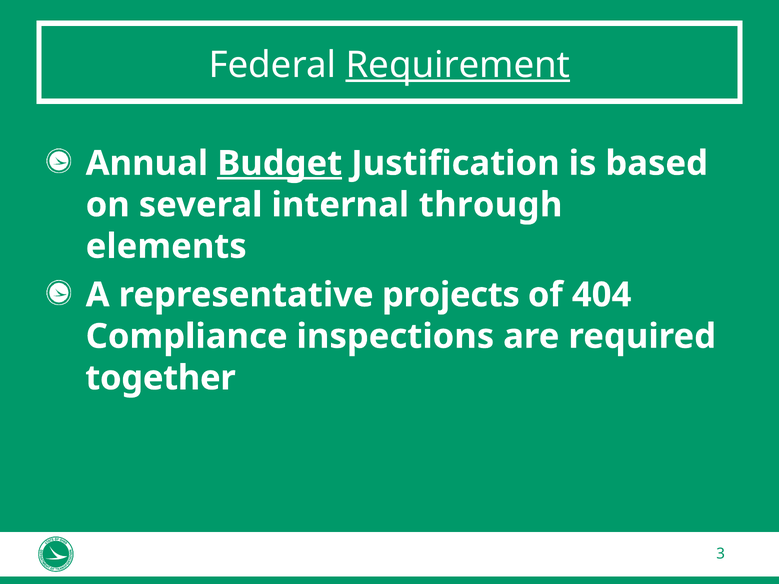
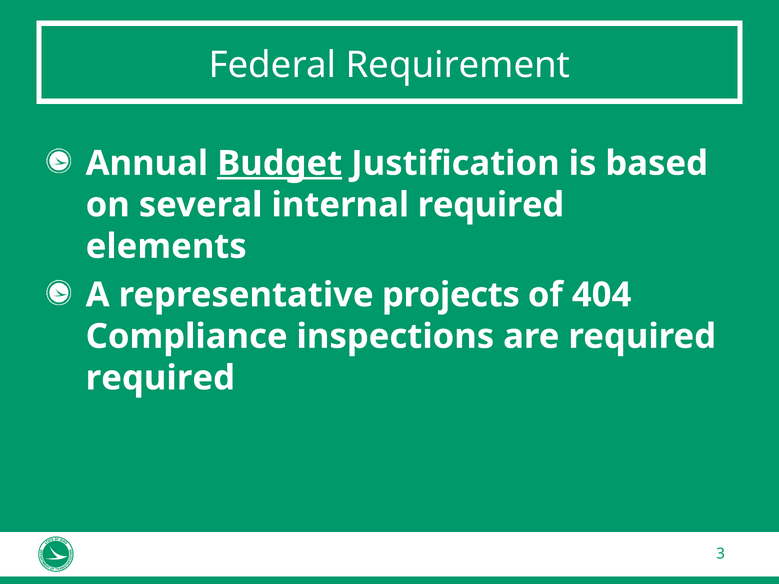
Requirement underline: present -> none
internal through: through -> required
together at (161, 378): together -> required
